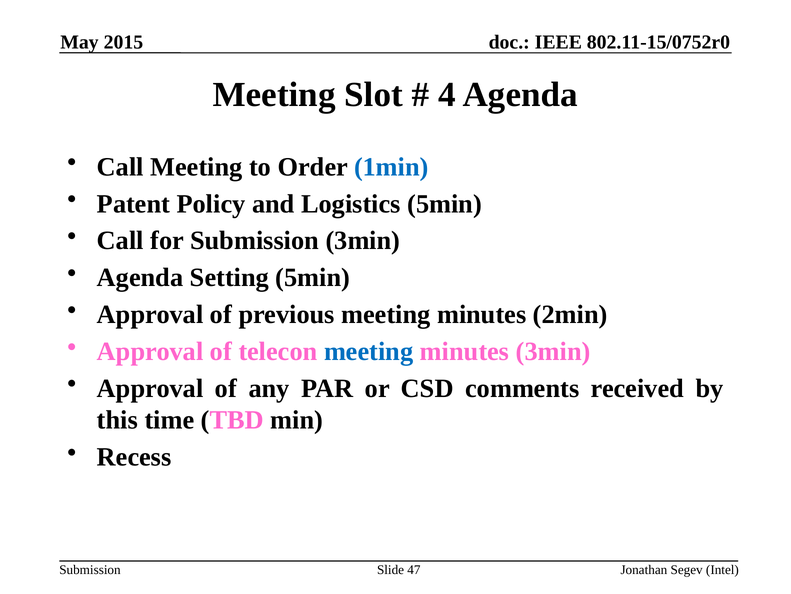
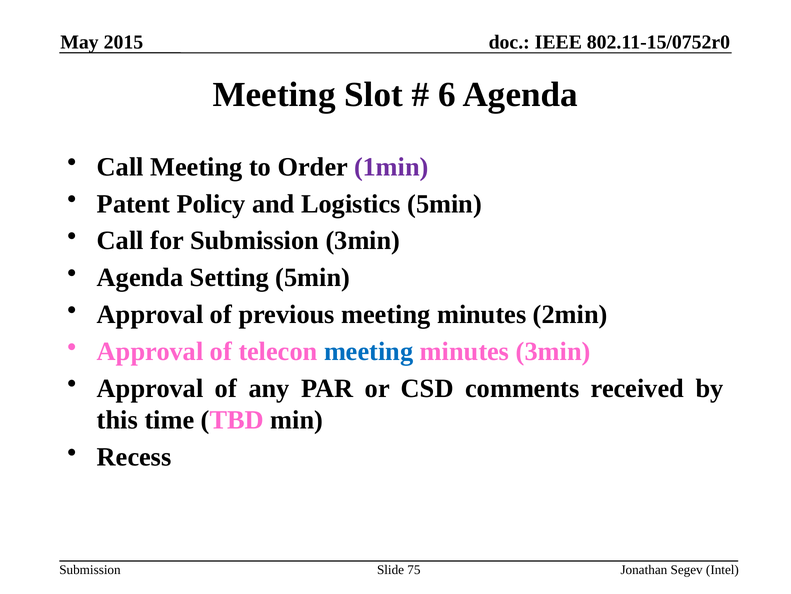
4: 4 -> 6
1min colour: blue -> purple
47: 47 -> 75
